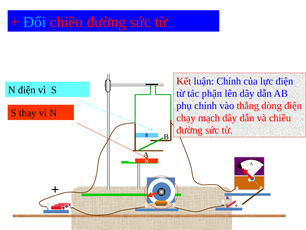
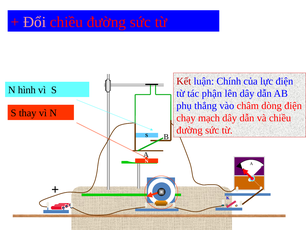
Đổi colour: light blue -> pink
N điện: điện -> hình
phụ chính: chính -> thẳng
thẳng: thẳng -> châm
